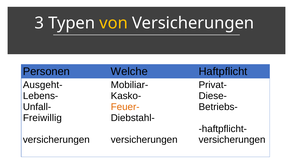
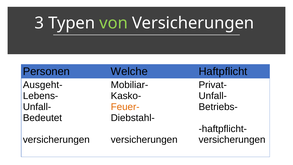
von colour: yellow -> light green
Diese- at (213, 96): Diese- -> Unfall-
Freiwillig: Freiwillig -> Bedeutet
